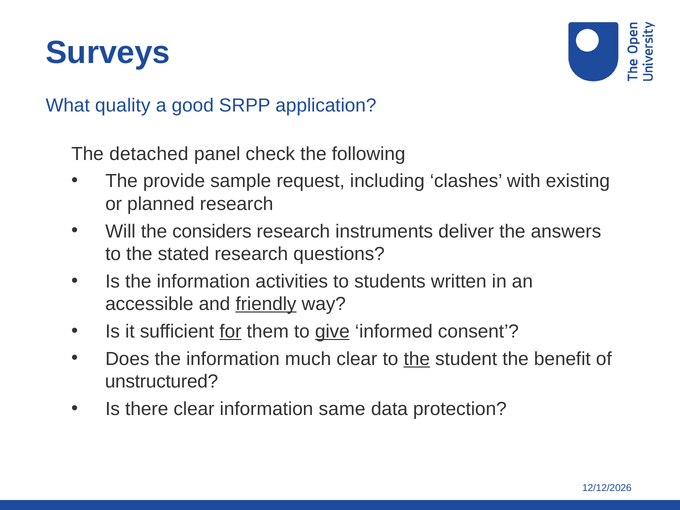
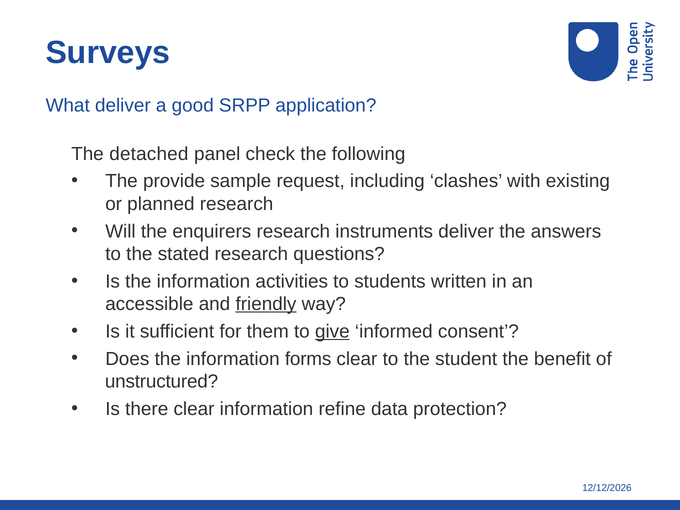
What quality: quality -> deliver
considers: considers -> enquirers
for underline: present -> none
much: much -> forms
the at (417, 359) underline: present -> none
same: same -> refine
